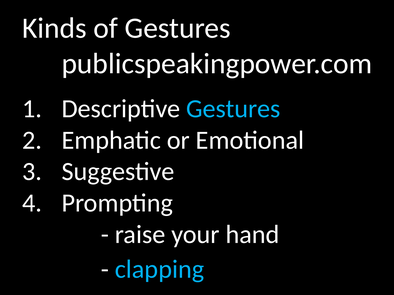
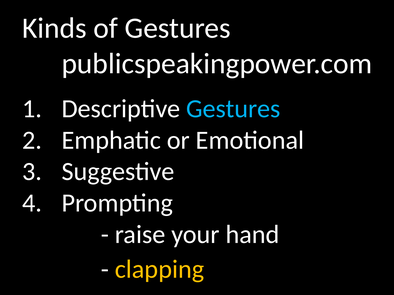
clapping colour: light blue -> yellow
